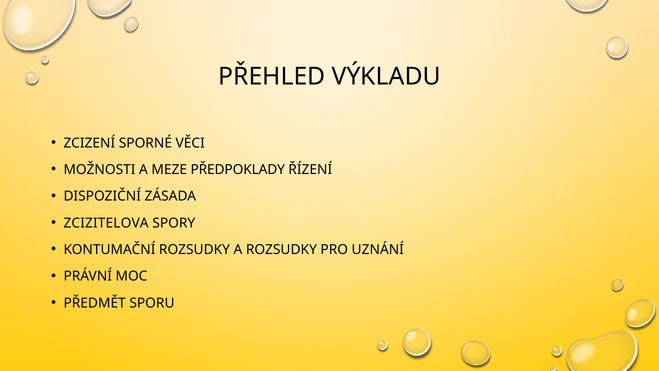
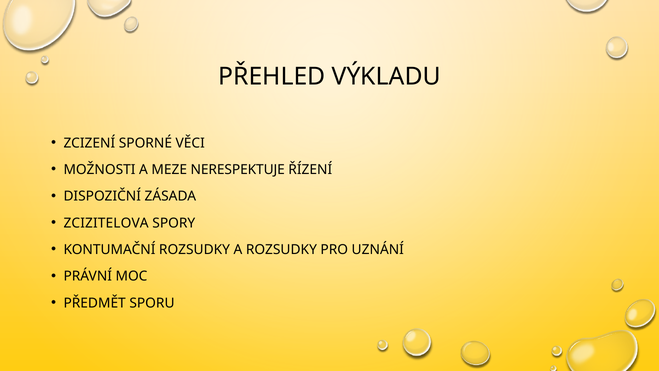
PŘEDPOKLADY: PŘEDPOKLADY -> NERESPEKTUJE
